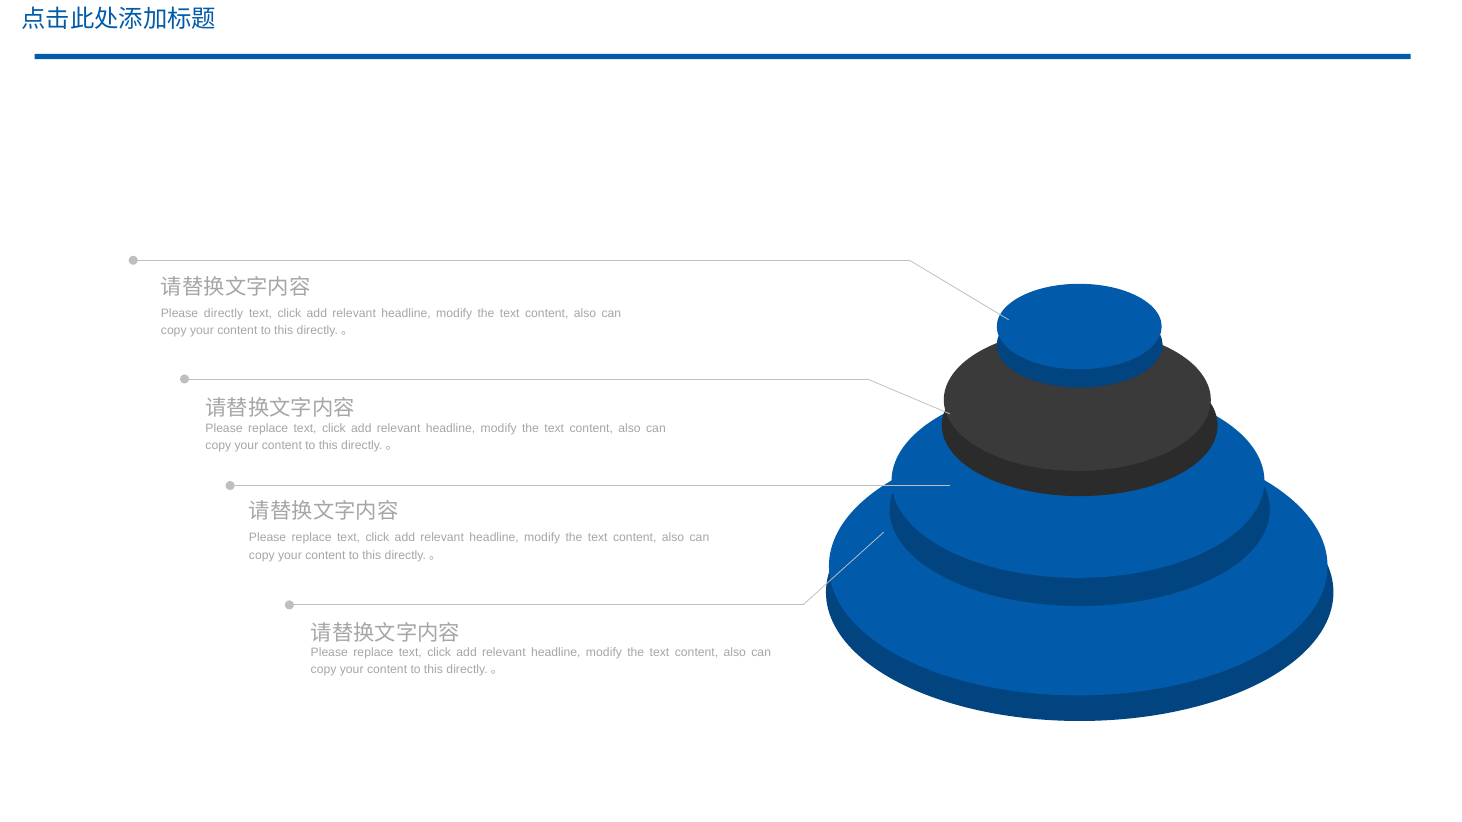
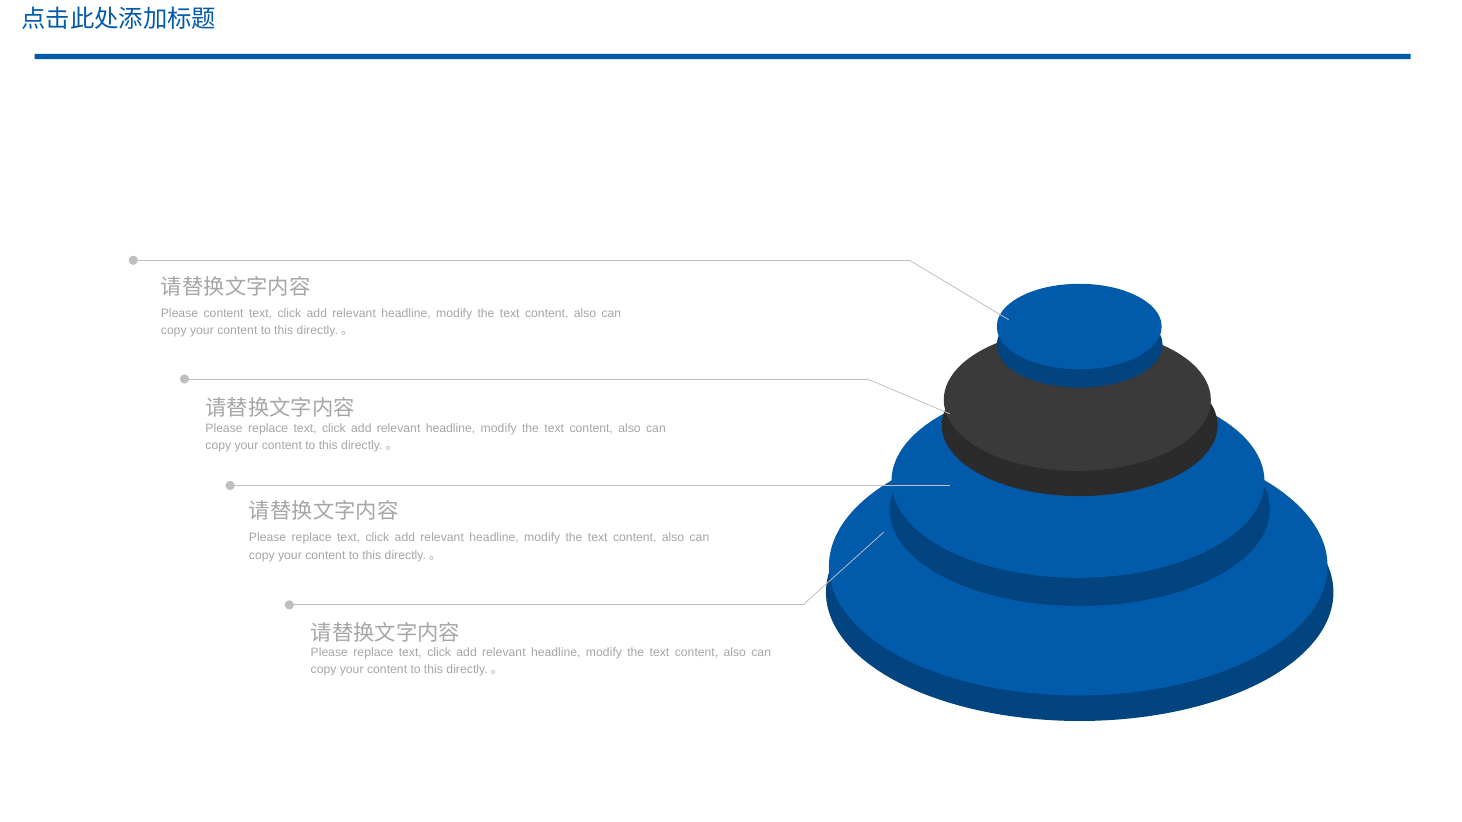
Please directly: directly -> content
